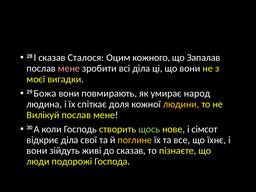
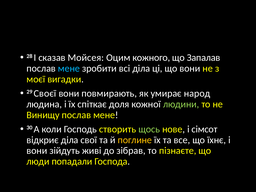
Сталося: Сталося -> Мойсея
мене at (69, 68) colour: pink -> light blue
Божа: Божа -> Своєї
людини colour: yellow -> light green
Вилікуй: Вилікуй -> Винищу
до сказав: сказав -> зібрав
подорожі: подорожі -> попадали
